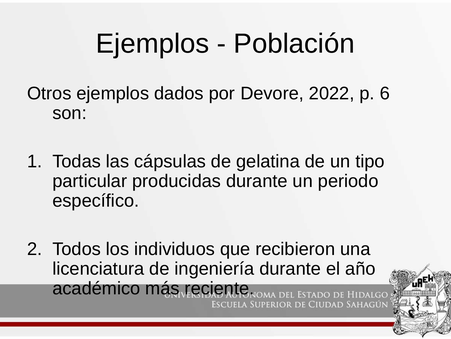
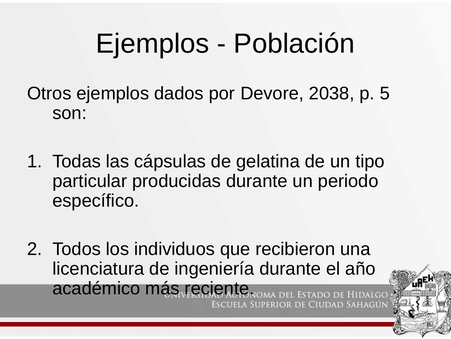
2022: 2022 -> 2038
6: 6 -> 5
